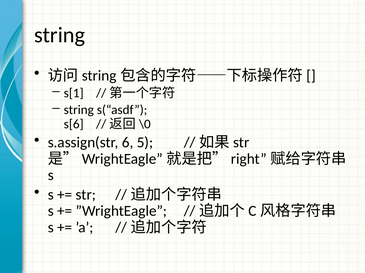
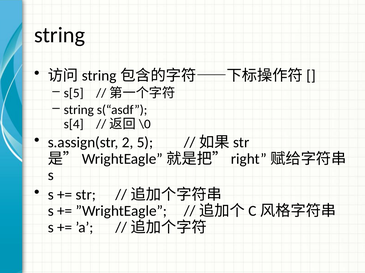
s[1: s[1 -> s[5
s[6: s[6 -> s[4
6: 6 -> 2
